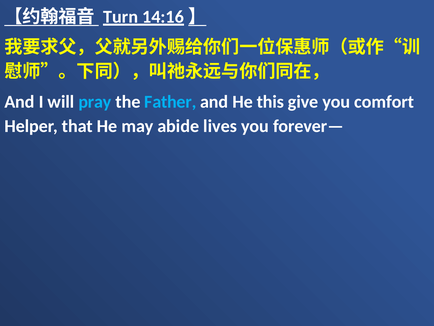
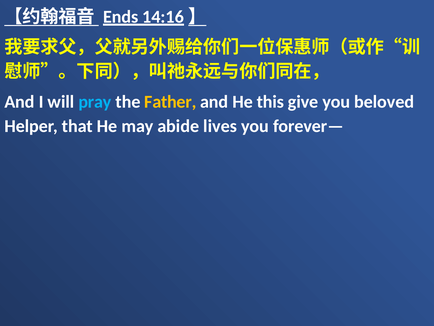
Turn: Turn -> Ends
Father colour: light blue -> yellow
comfort: comfort -> beloved
